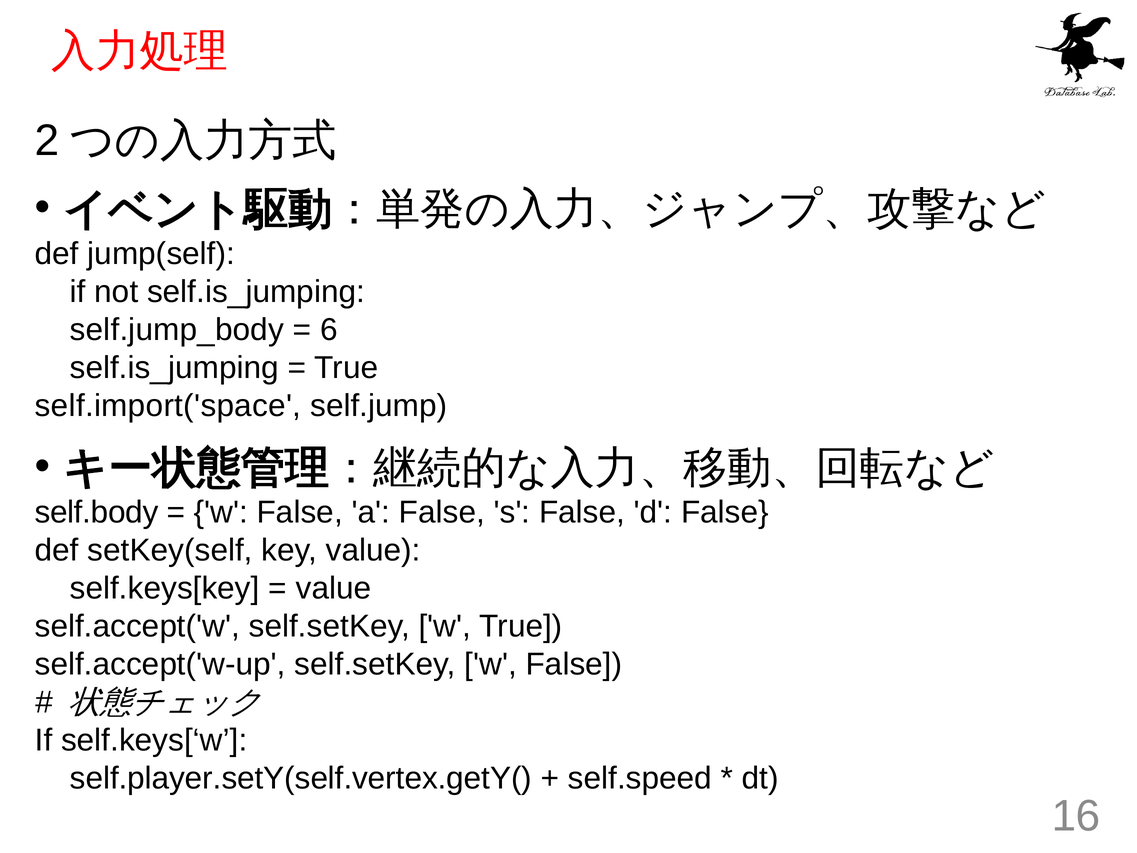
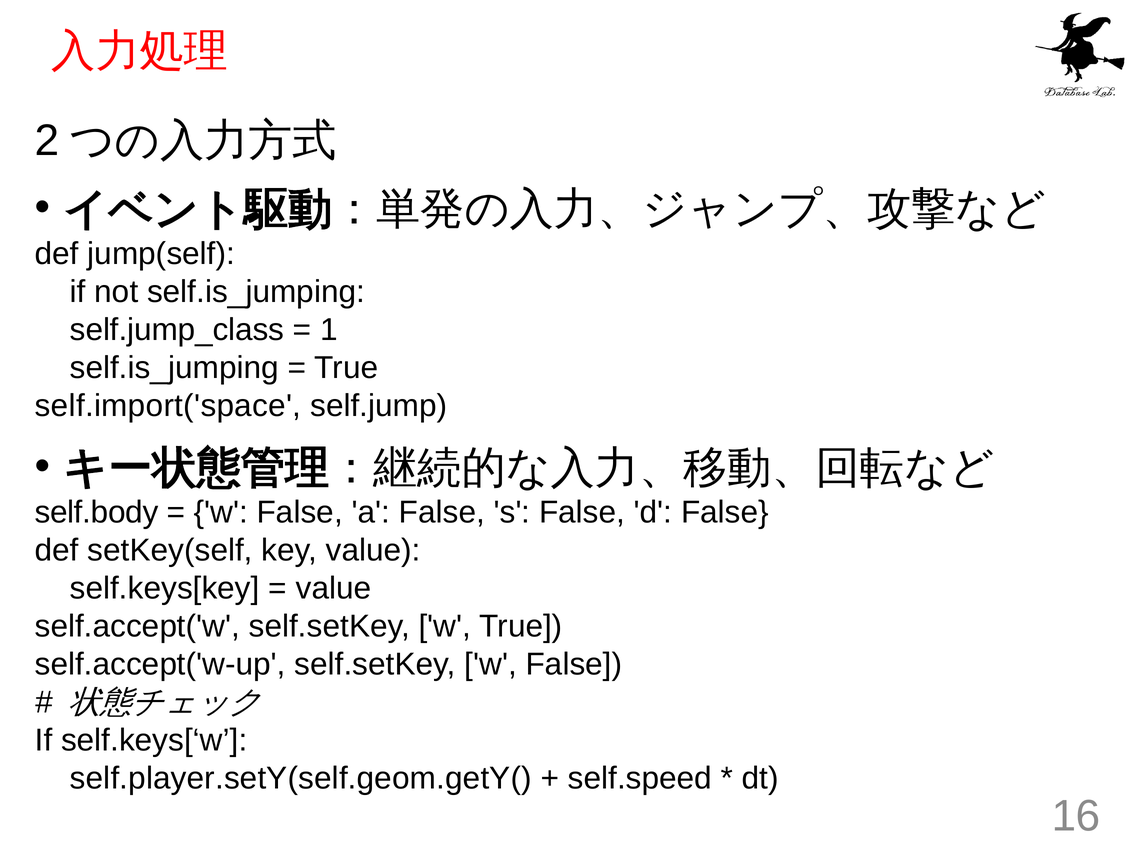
self.jump_body: self.jump_body -> self.jump_class
6: 6 -> 1
self.player.setY(self.vertex.getY(: self.player.setY(self.vertex.getY( -> self.player.setY(self.geom.getY(
